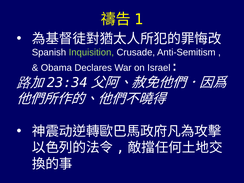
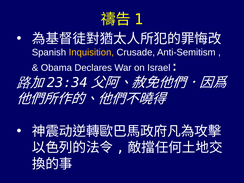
Inquisition colour: light green -> yellow
